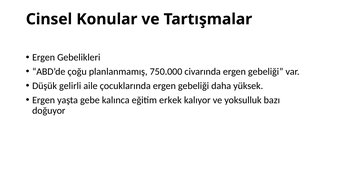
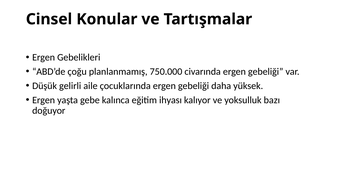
erkek: erkek -> ihyası
